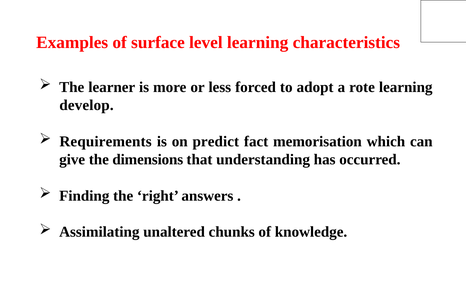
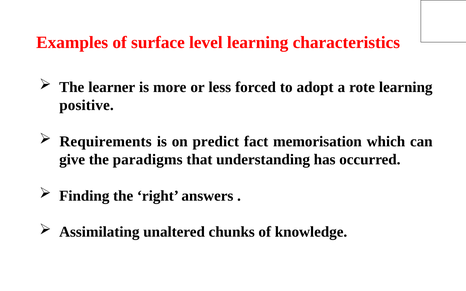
develop: develop -> positive
dimensions: dimensions -> paradigms
